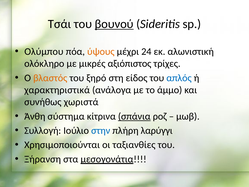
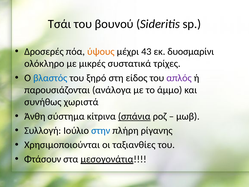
βουνού underline: present -> none
Ολύμπου: Ολύμπου -> Δροσερές
24: 24 -> 43
αλωνιστική: αλωνιστική -> δυοσμαρίνι
αξιόπιστος: αξιόπιστος -> συστατικά
βλαστός colour: orange -> blue
απλός colour: blue -> purple
χαρακτηριστικά: χαρακτηριστικά -> παρουσιάζονται
λαρύγγι: λαρύγγι -> ρίγανης
Ξήρανση: Ξήρανση -> Φτάσουν
